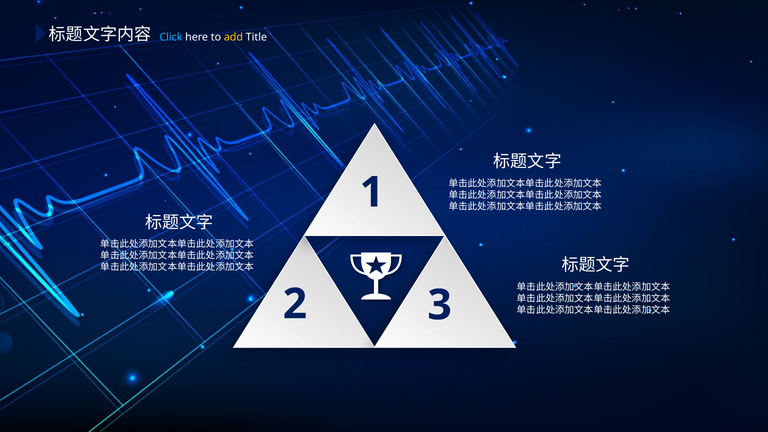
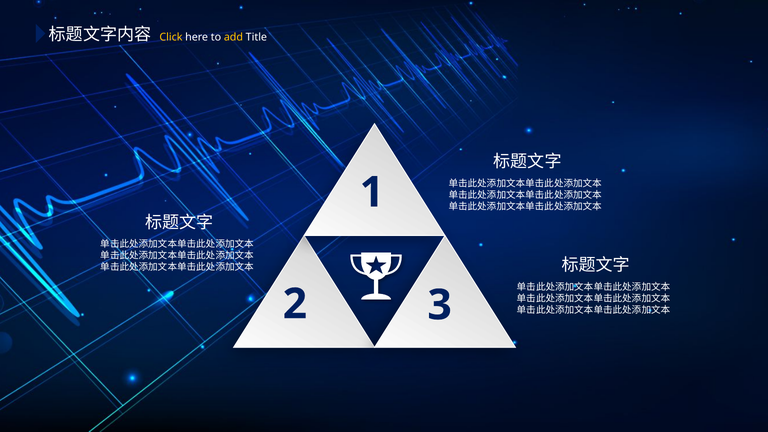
Click colour: light blue -> yellow
